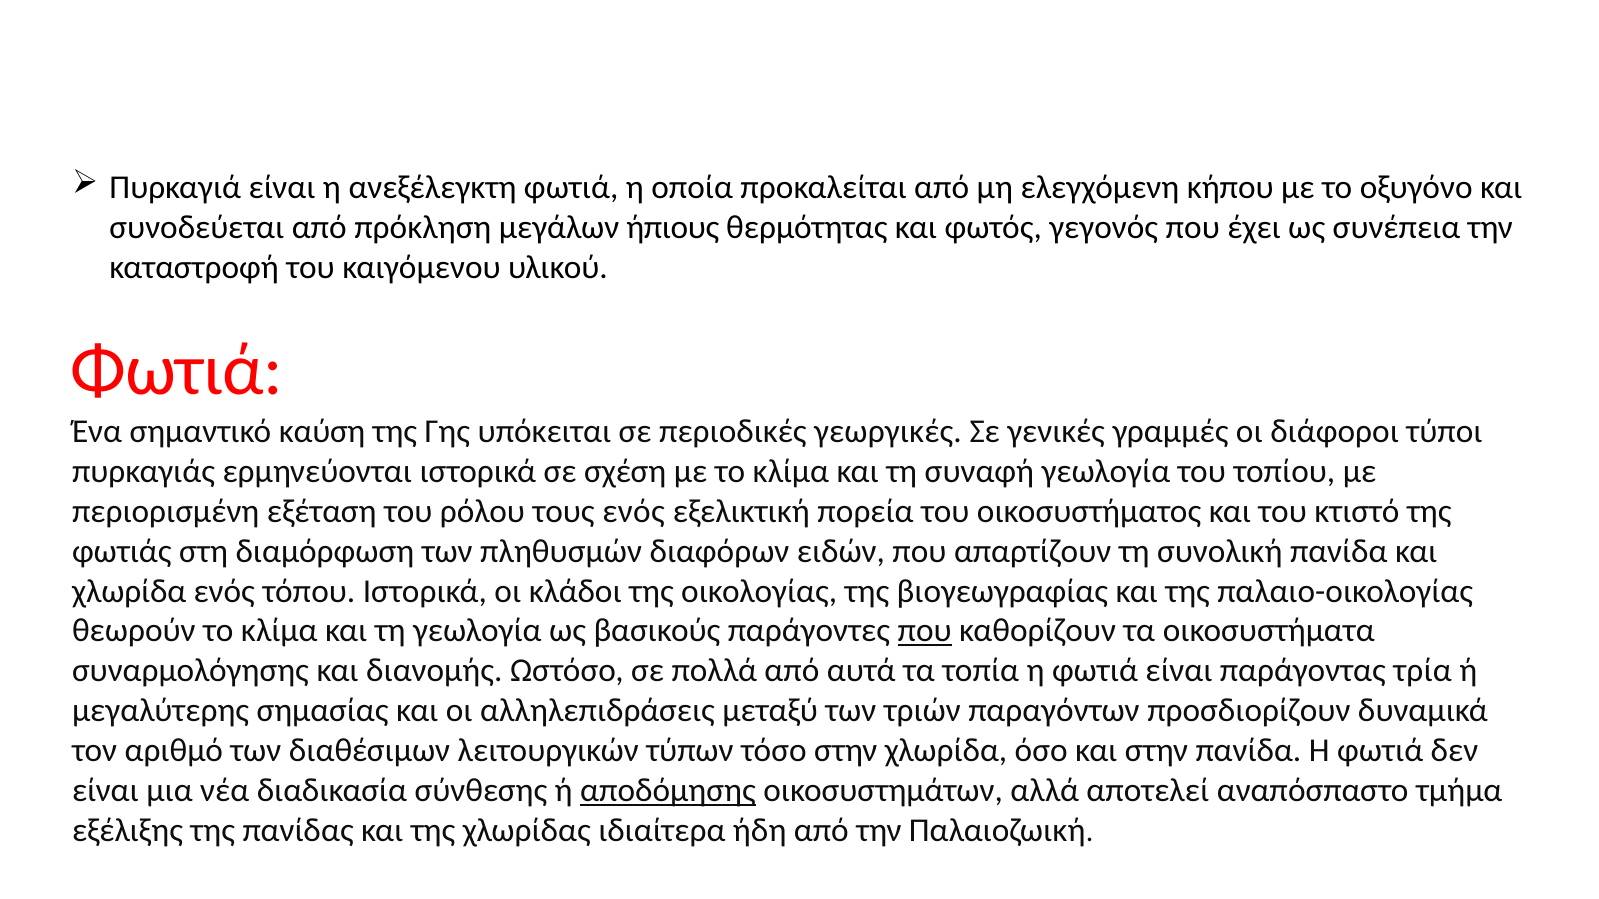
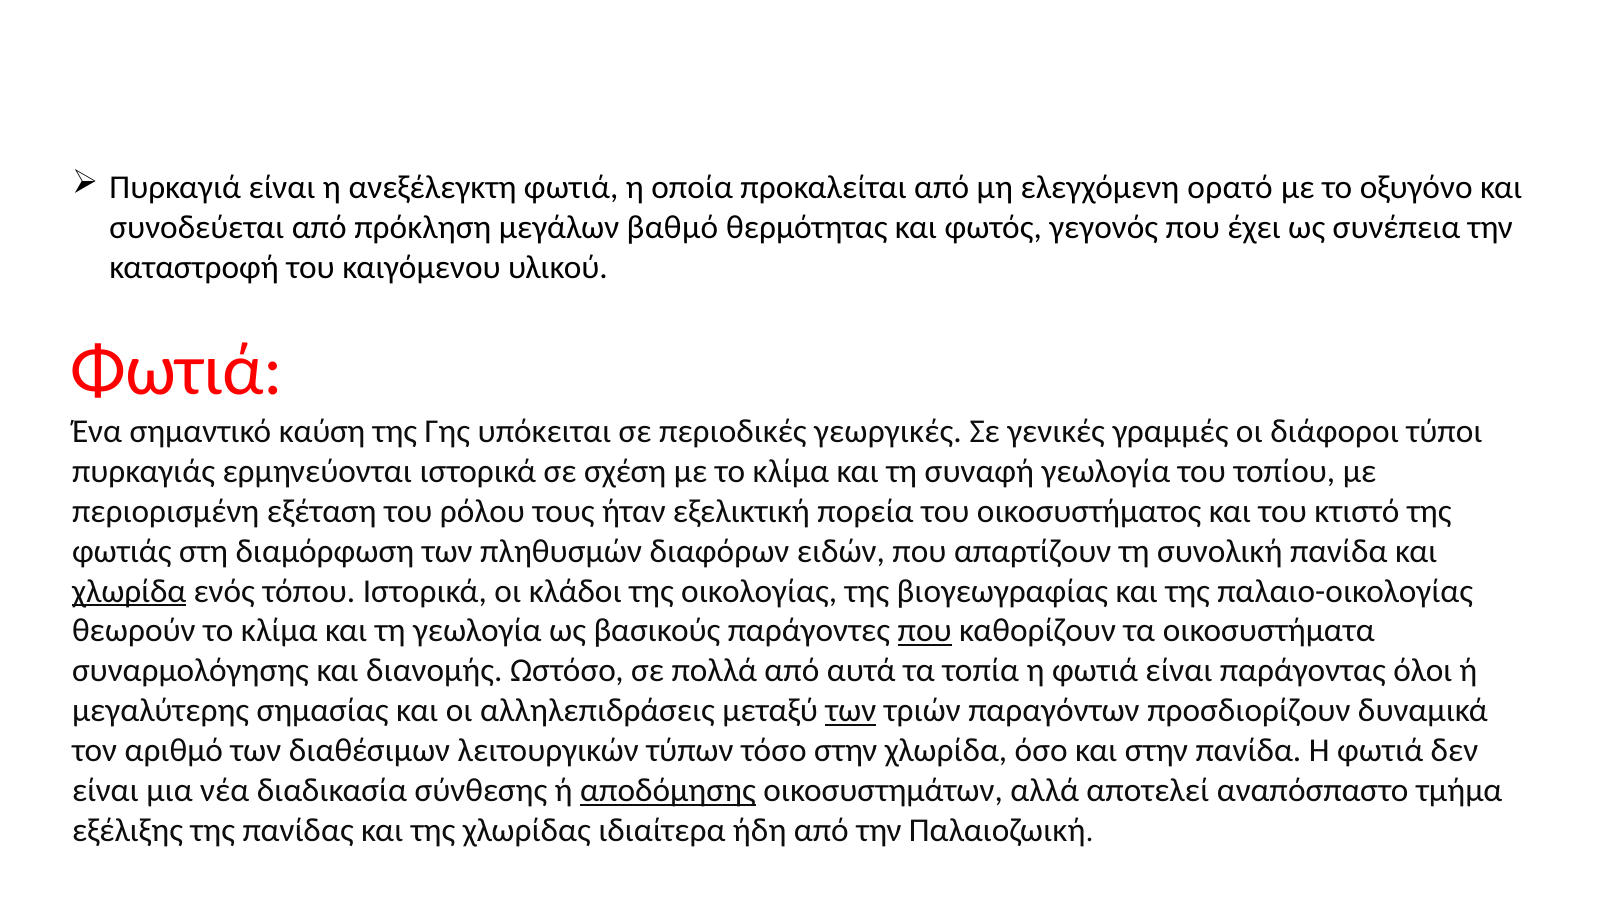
κήπου: κήπου -> ορατό
ήπιους: ήπιους -> βαθμό
τους ενός: ενός -> ήταν
χλωρίδα at (129, 591) underline: none -> present
τρία: τρία -> όλοι
των at (851, 711) underline: none -> present
